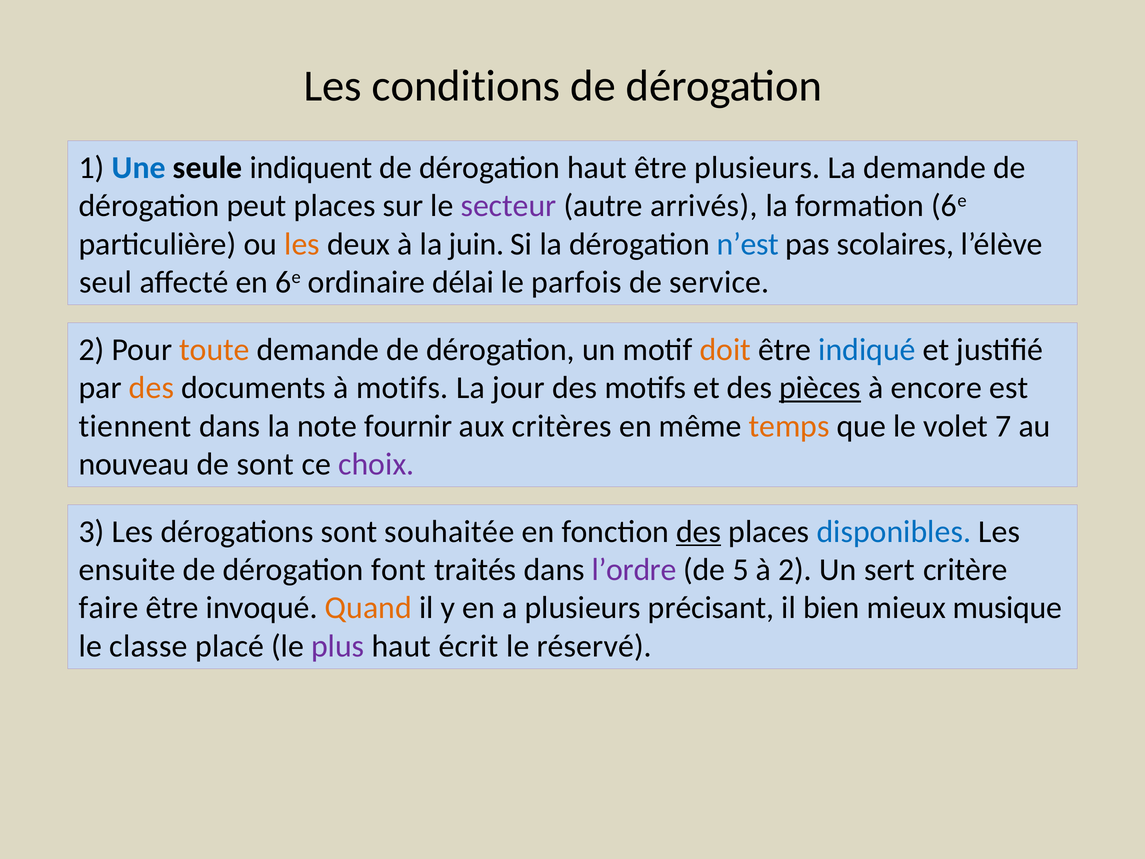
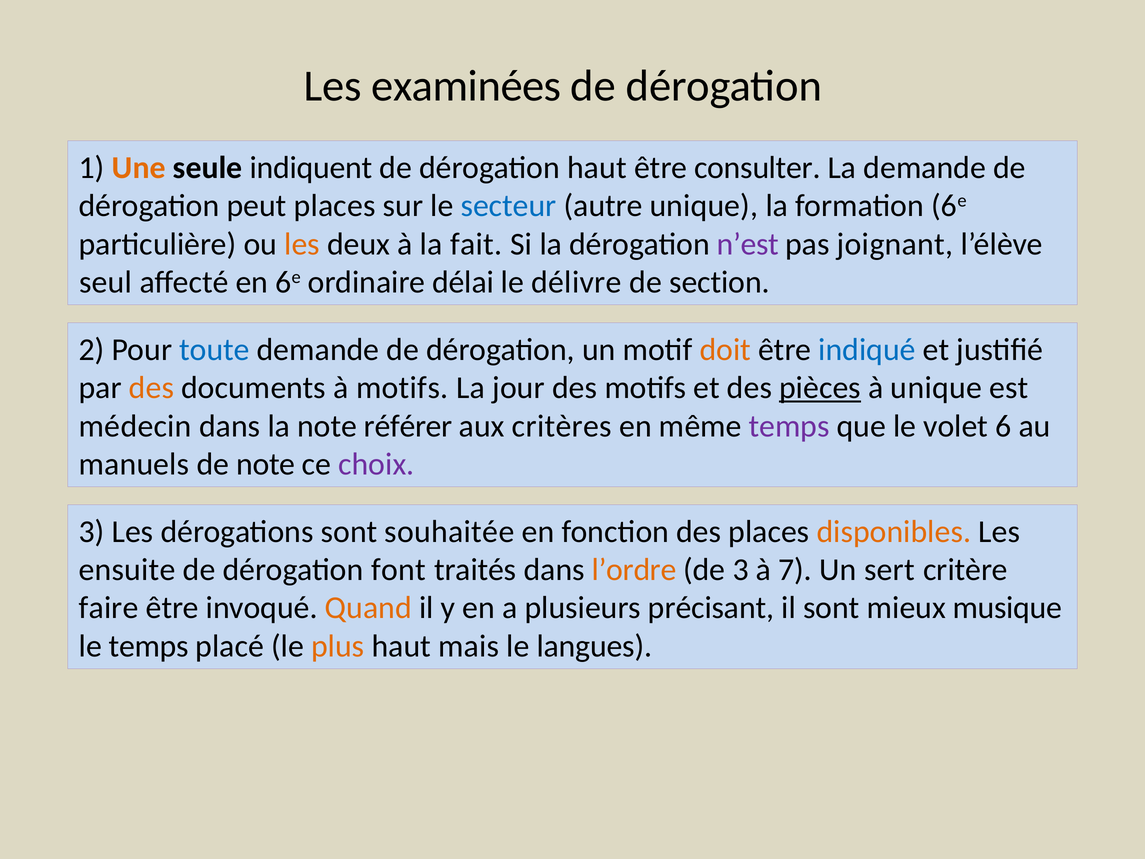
conditions: conditions -> examinées
Une colour: blue -> orange
être plusieurs: plusieurs -> consulter
secteur colour: purple -> blue
autre arrivés: arrivés -> unique
juin: juin -> fait
n’est colour: blue -> purple
scolaires: scolaires -> joignant
parfois: parfois -> délivre
service: service -> section
toute colour: orange -> blue
à encore: encore -> unique
tiennent: tiennent -> médecin
fournir: fournir -> référer
temps at (789, 426) colour: orange -> purple
7: 7 -> 6
nouveau: nouveau -> manuels
de sont: sont -> note
des at (699, 531) underline: present -> none
disponibles colour: blue -> orange
l’ordre colour: purple -> orange
de 5: 5 -> 3
à 2: 2 -> 7
il bien: bien -> sont
le classe: classe -> temps
plus colour: purple -> orange
écrit: écrit -> mais
réservé: réservé -> langues
